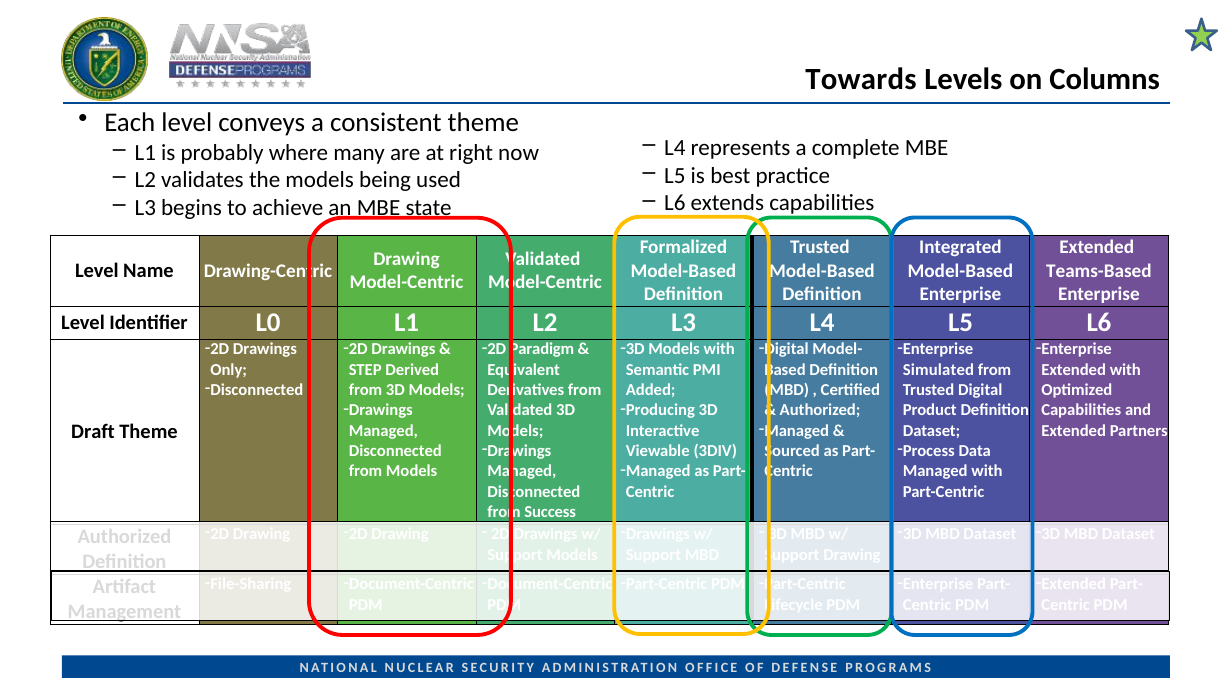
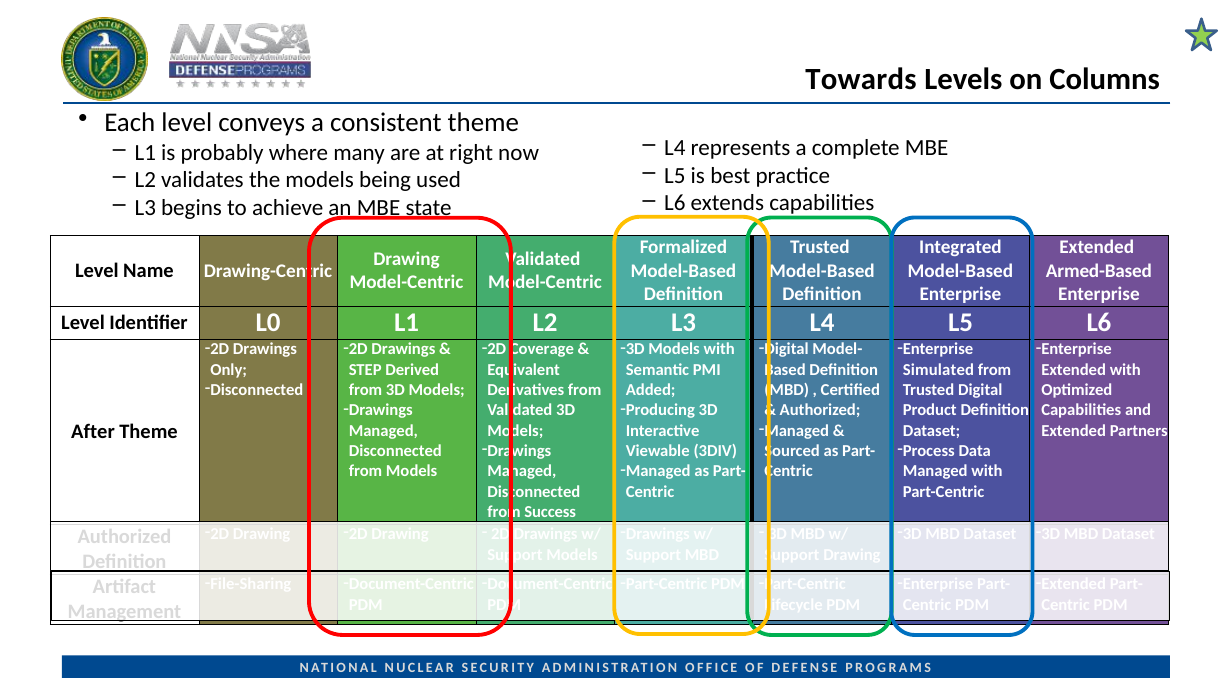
Teams-Based: Teams-Based -> Armed-Based
Paradigm: Paradigm -> Coverage
Draft: Draft -> After
